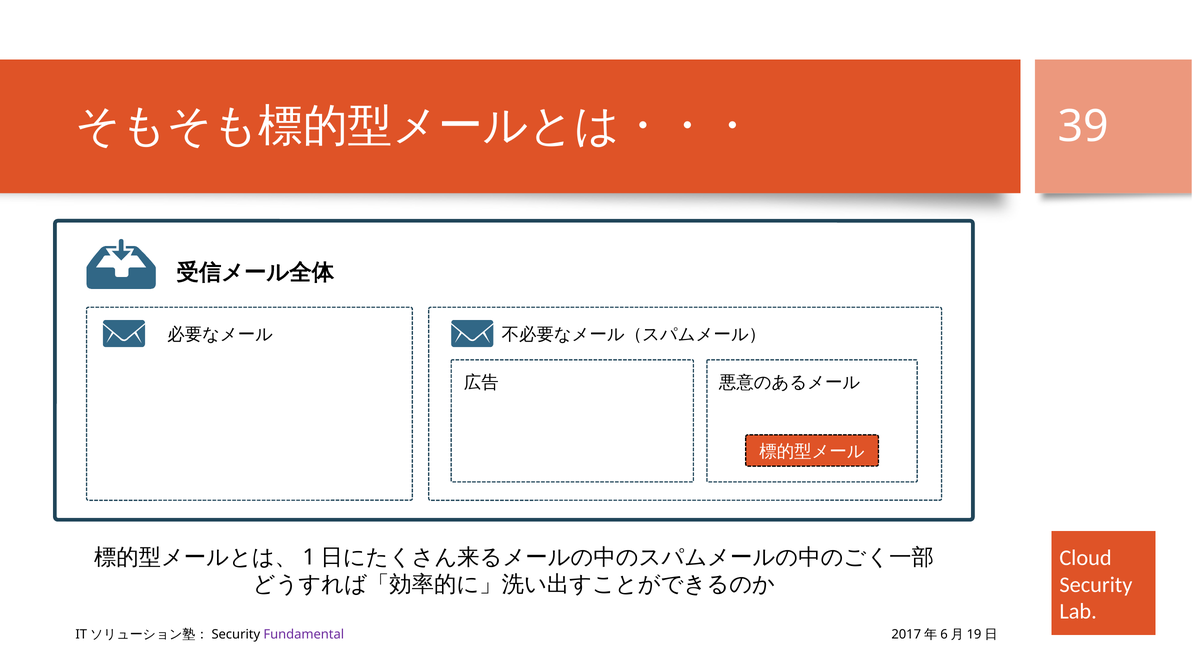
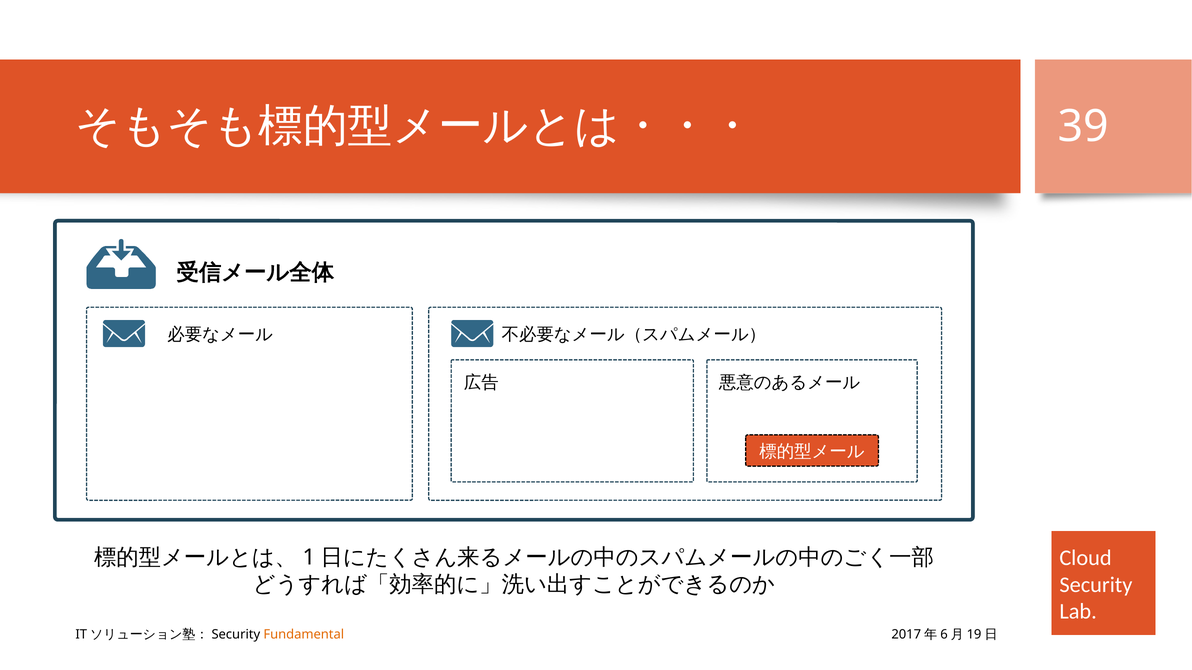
Fundamental colour: purple -> orange
